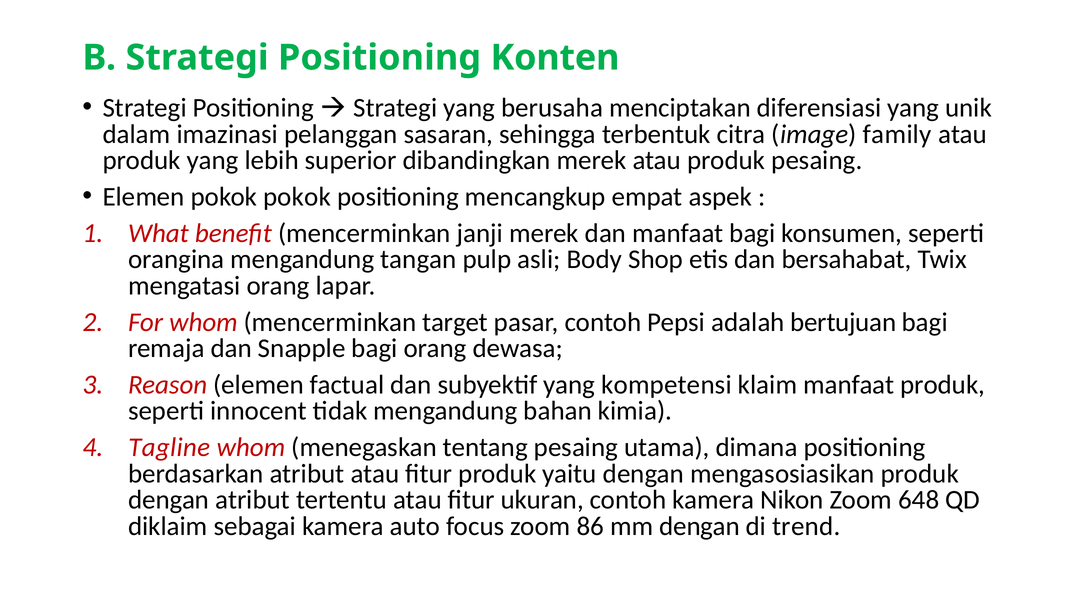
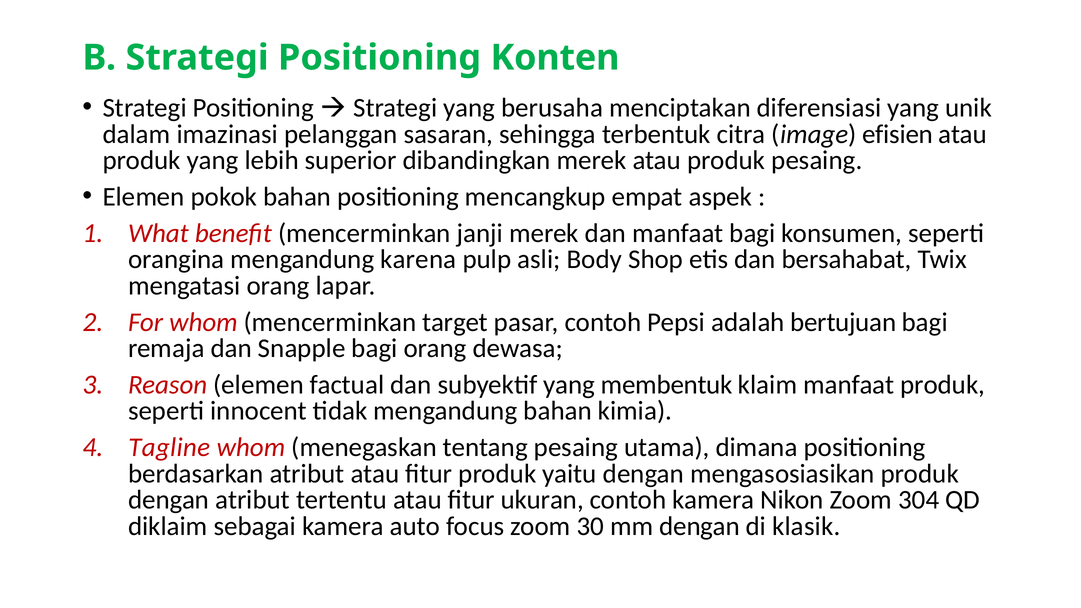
family: family -> efisien
pokok pokok: pokok -> bahan
tangan: tangan -> karena
kompetensi: kompetensi -> membentuk
648: 648 -> 304
86: 86 -> 30
trend: trend -> klasik
